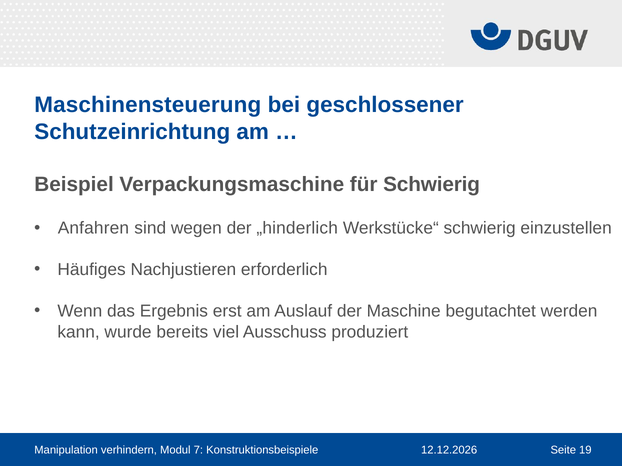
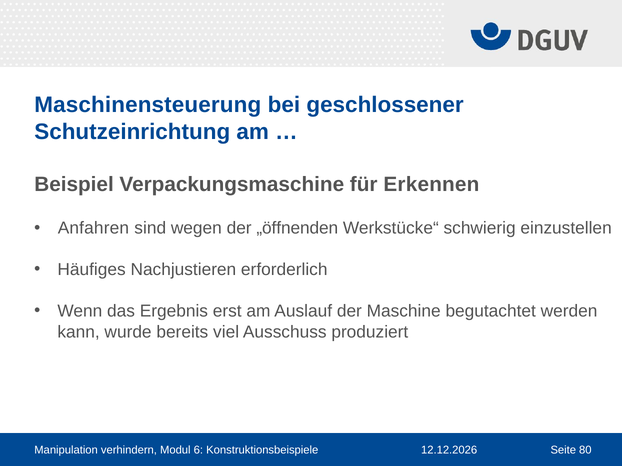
für Schwierig: Schwierig -> Erkennen
„hinderlich: „hinderlich -> „öffnenden
7: 7 -> 6
19: 19 -> 80
